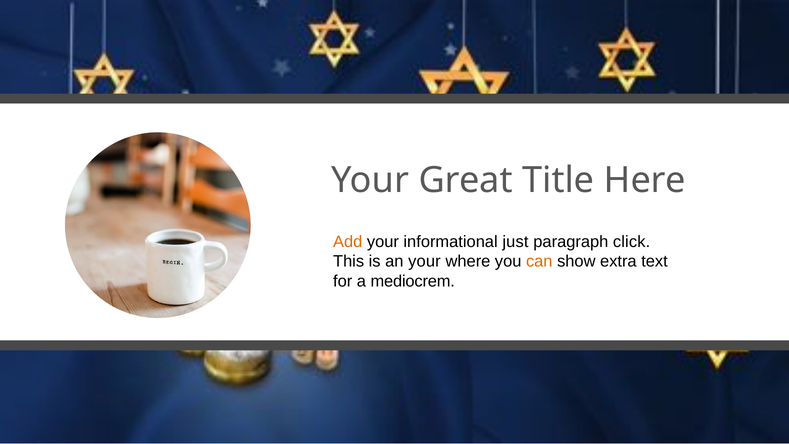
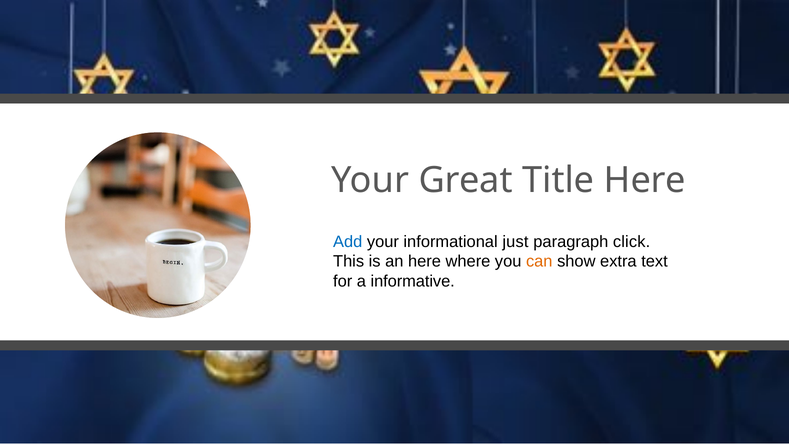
Add colour: orange -> blue
an your: your -> here
mediocrem: mediocrem -> informative
